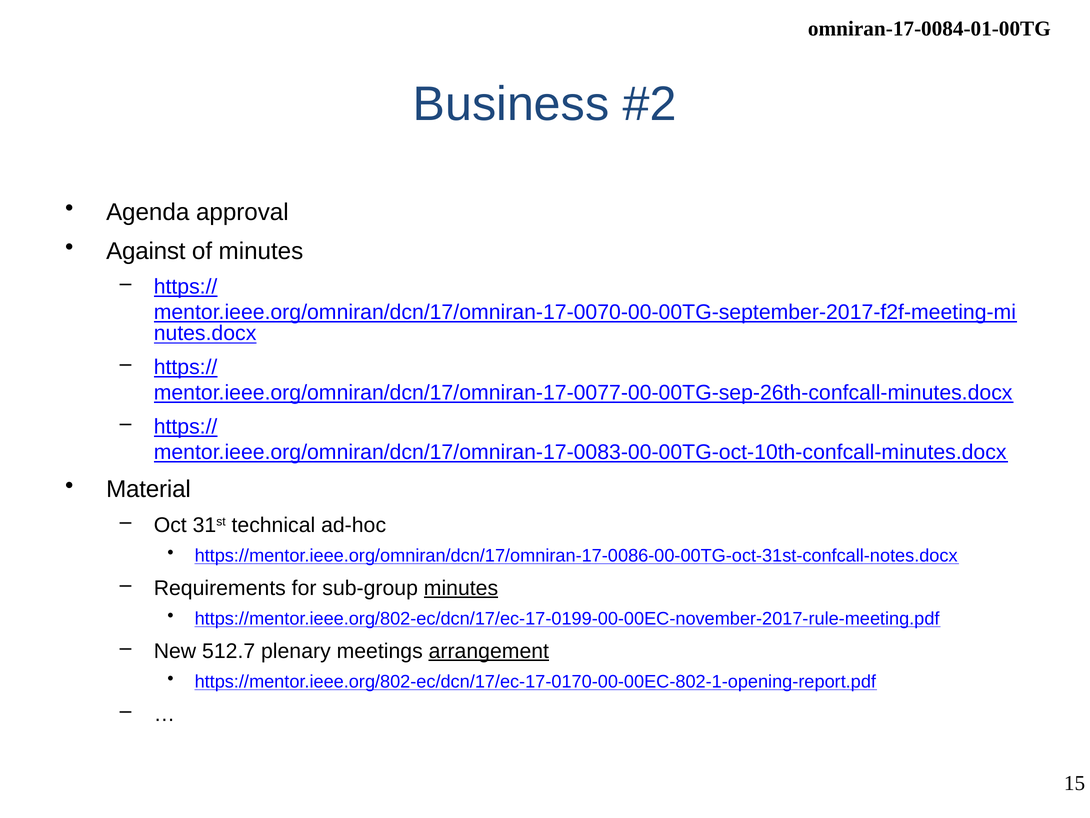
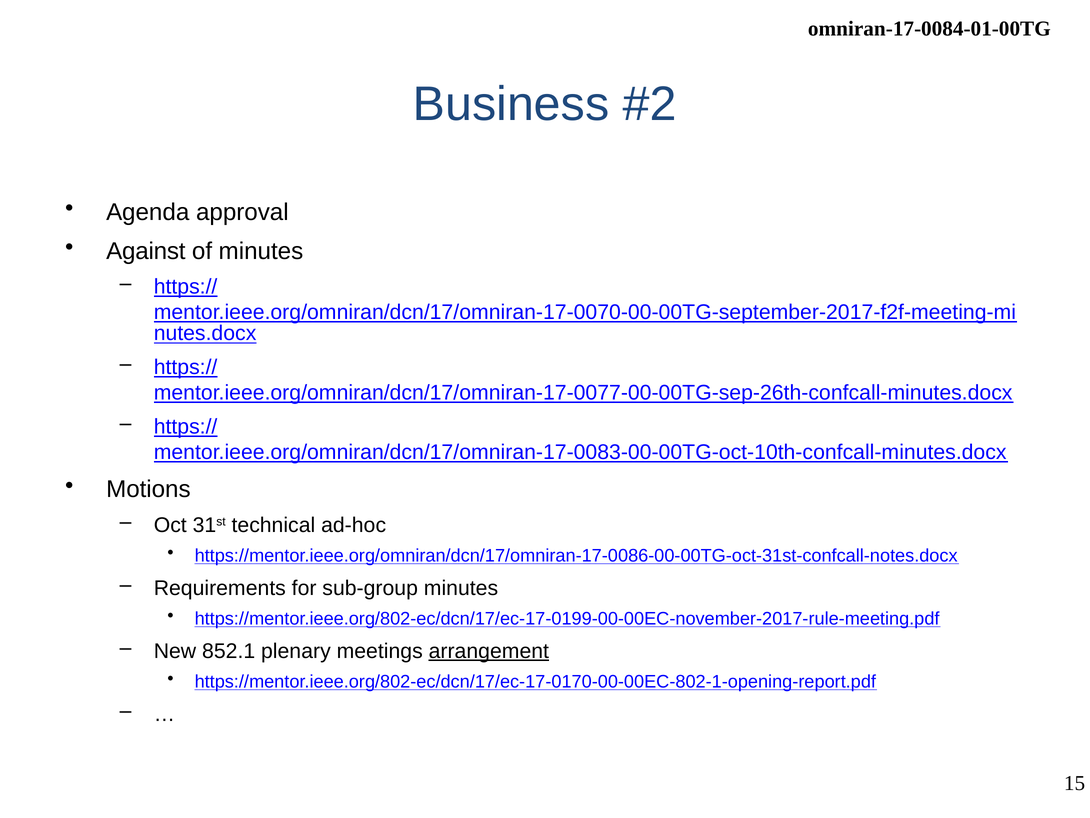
Material: Material -> Motions
minutes at (461, 588) underline: present -> none
512.7: 512.7 -> 852.1
